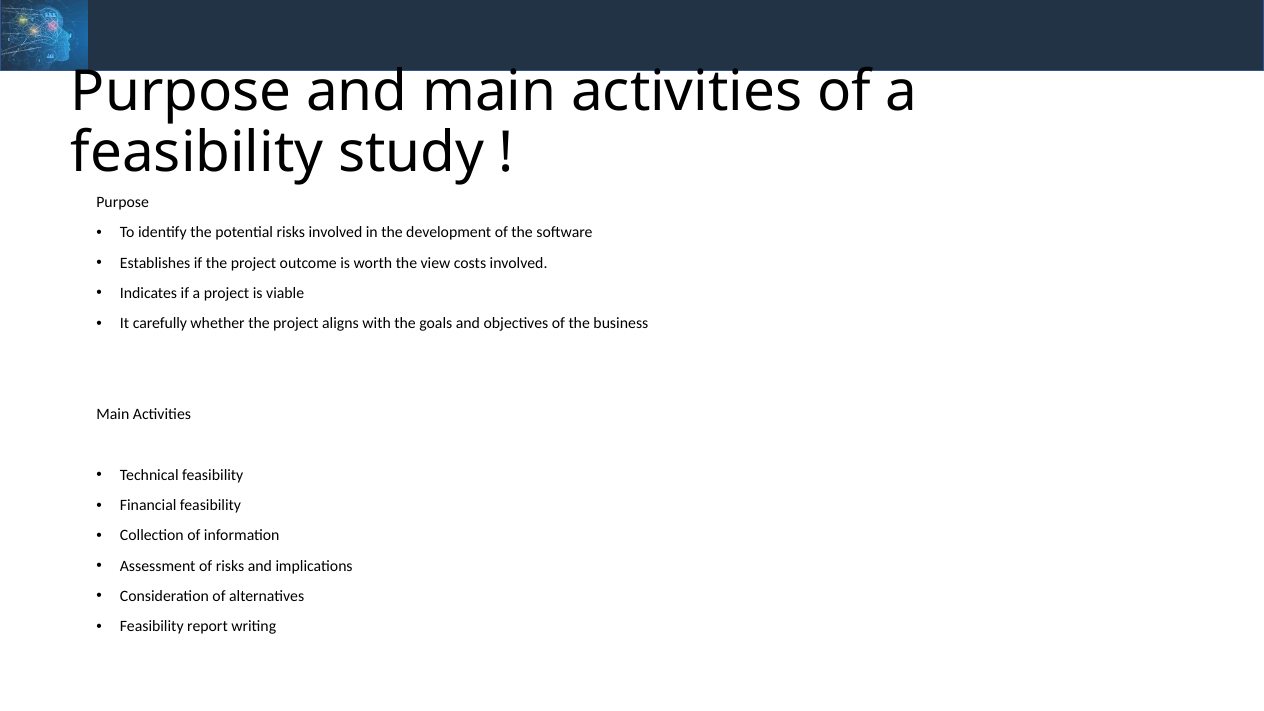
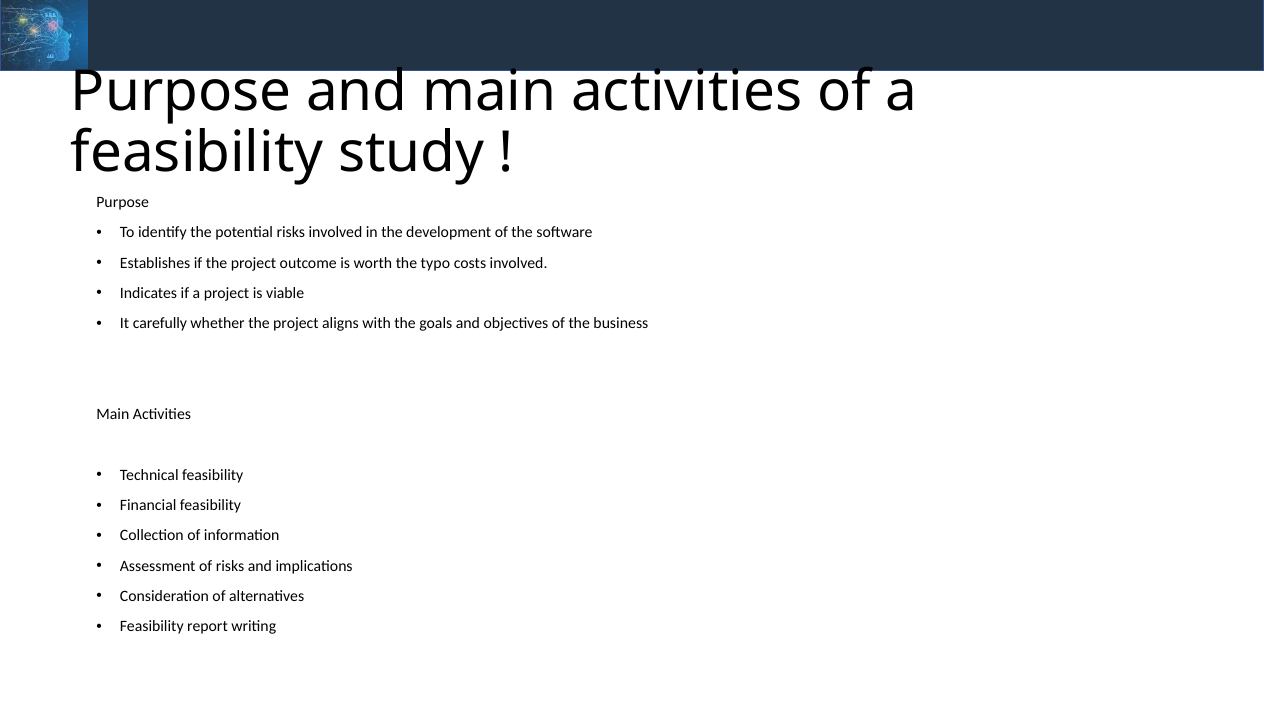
view: view -> typo
